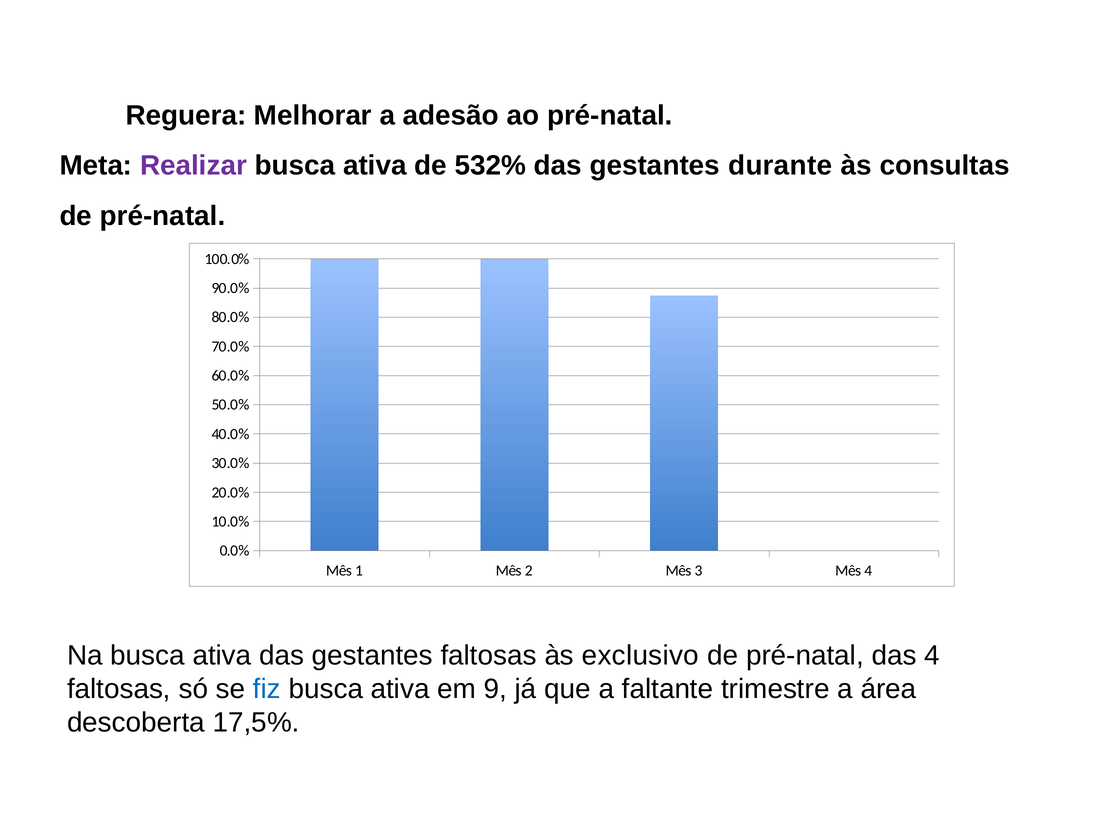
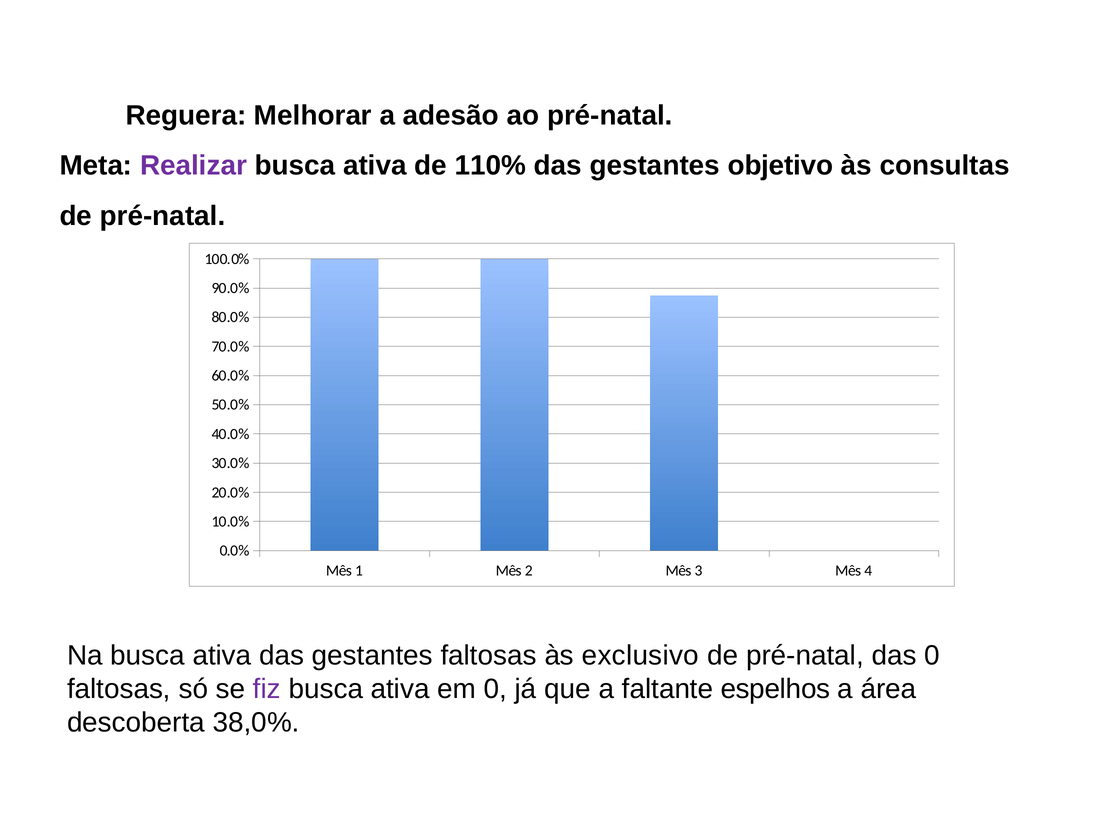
532%: 532% -> 110%
durante: durante -> objetivo
das 4: 4 -> 0
fiz colour: blue -> purple
em 9: 9 -> 0
trimestre: trimestre -> espelhos
17,5%: 17,5% -> 38,0%
